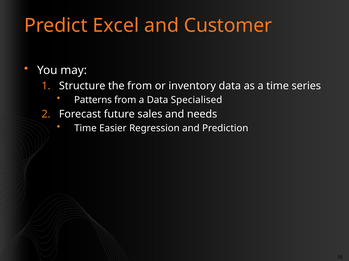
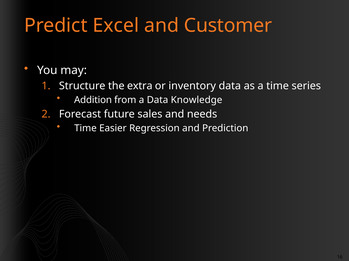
the from: from -> extra
Patterns: Patterns -> Addition
Specialised: Specialised -> Knowledge
